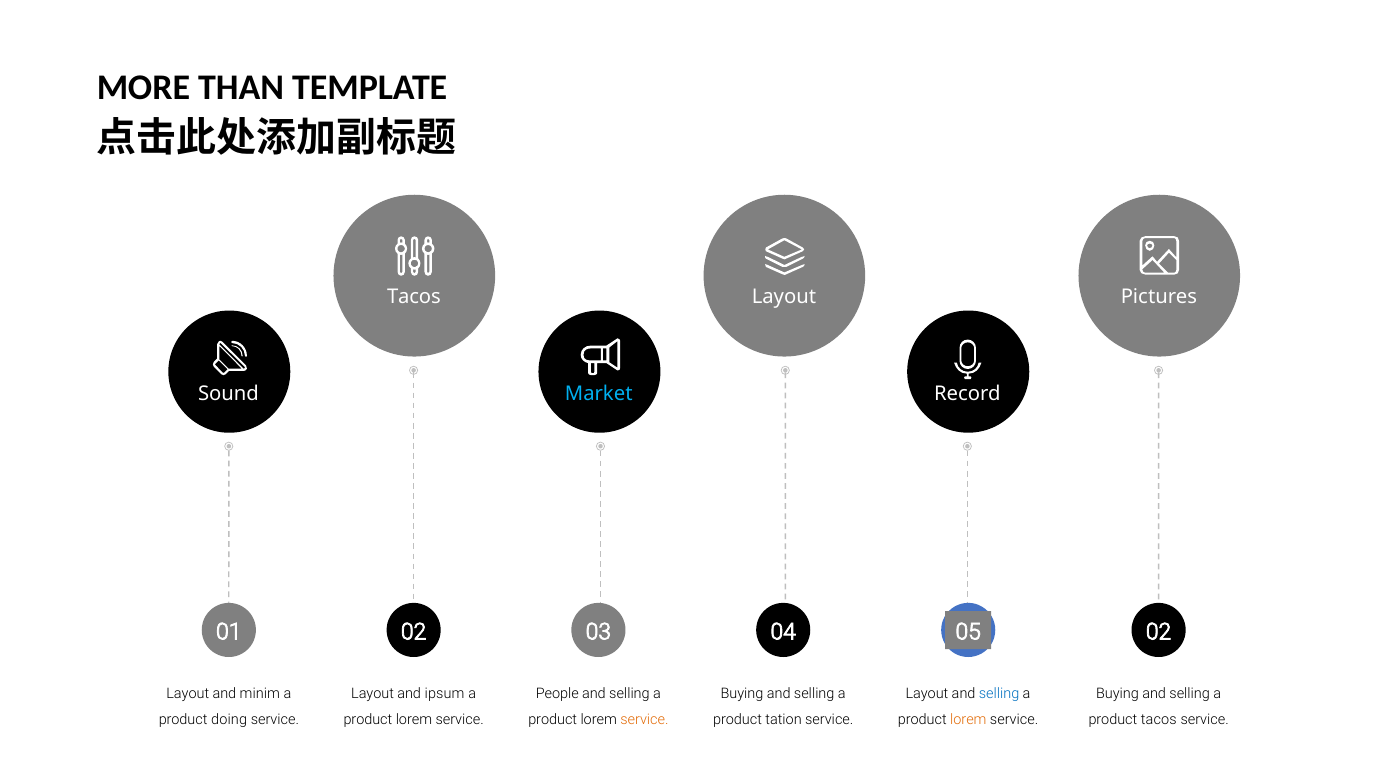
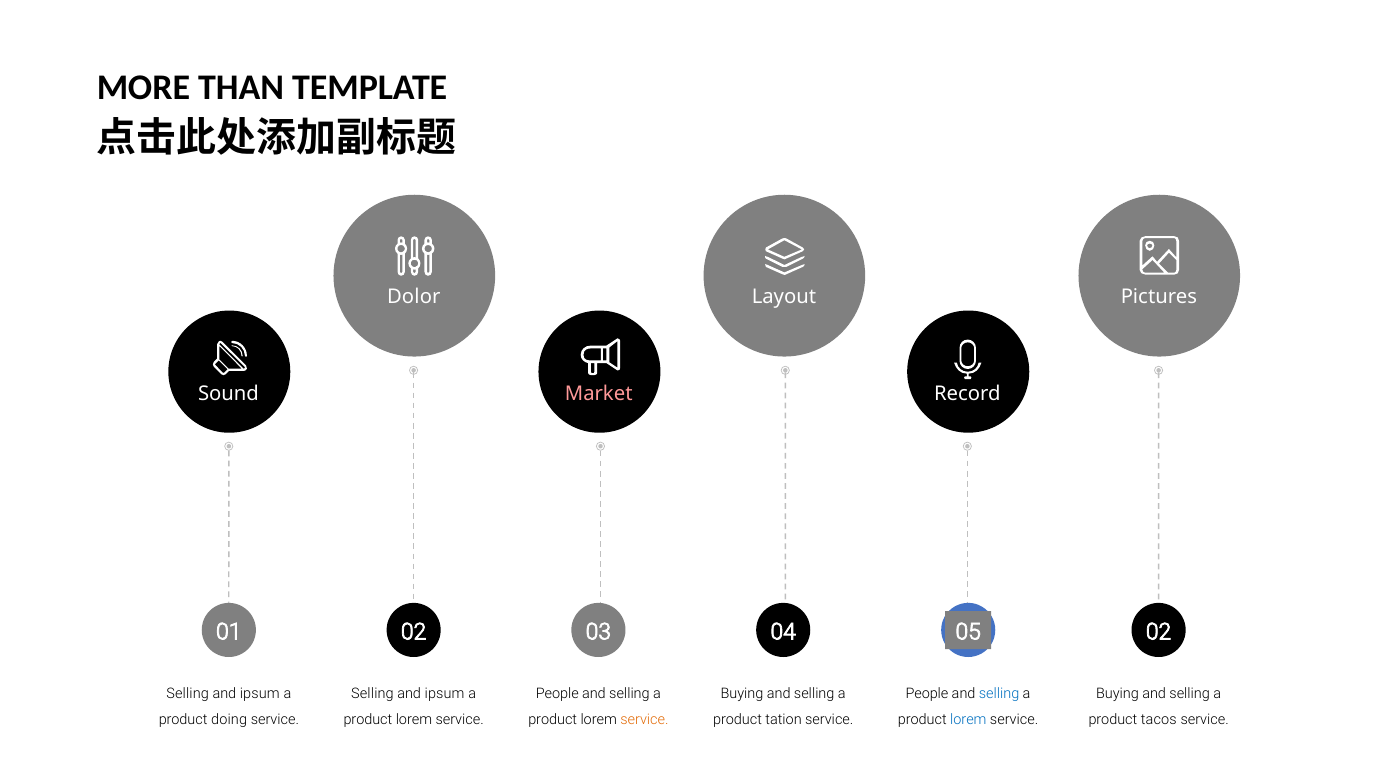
Tacos at (414, 297): Tacos -> Dolor
Market colour: light blue -> pink
Layout at (188, 693): Layout -> Selling
minim at (260, 693): minim -> ipsum
Layout at (373, 693): Layout -> Selling
Layout at (927, 693): Layout -> People
lorem at (968, 719) colour: orange -> blue
